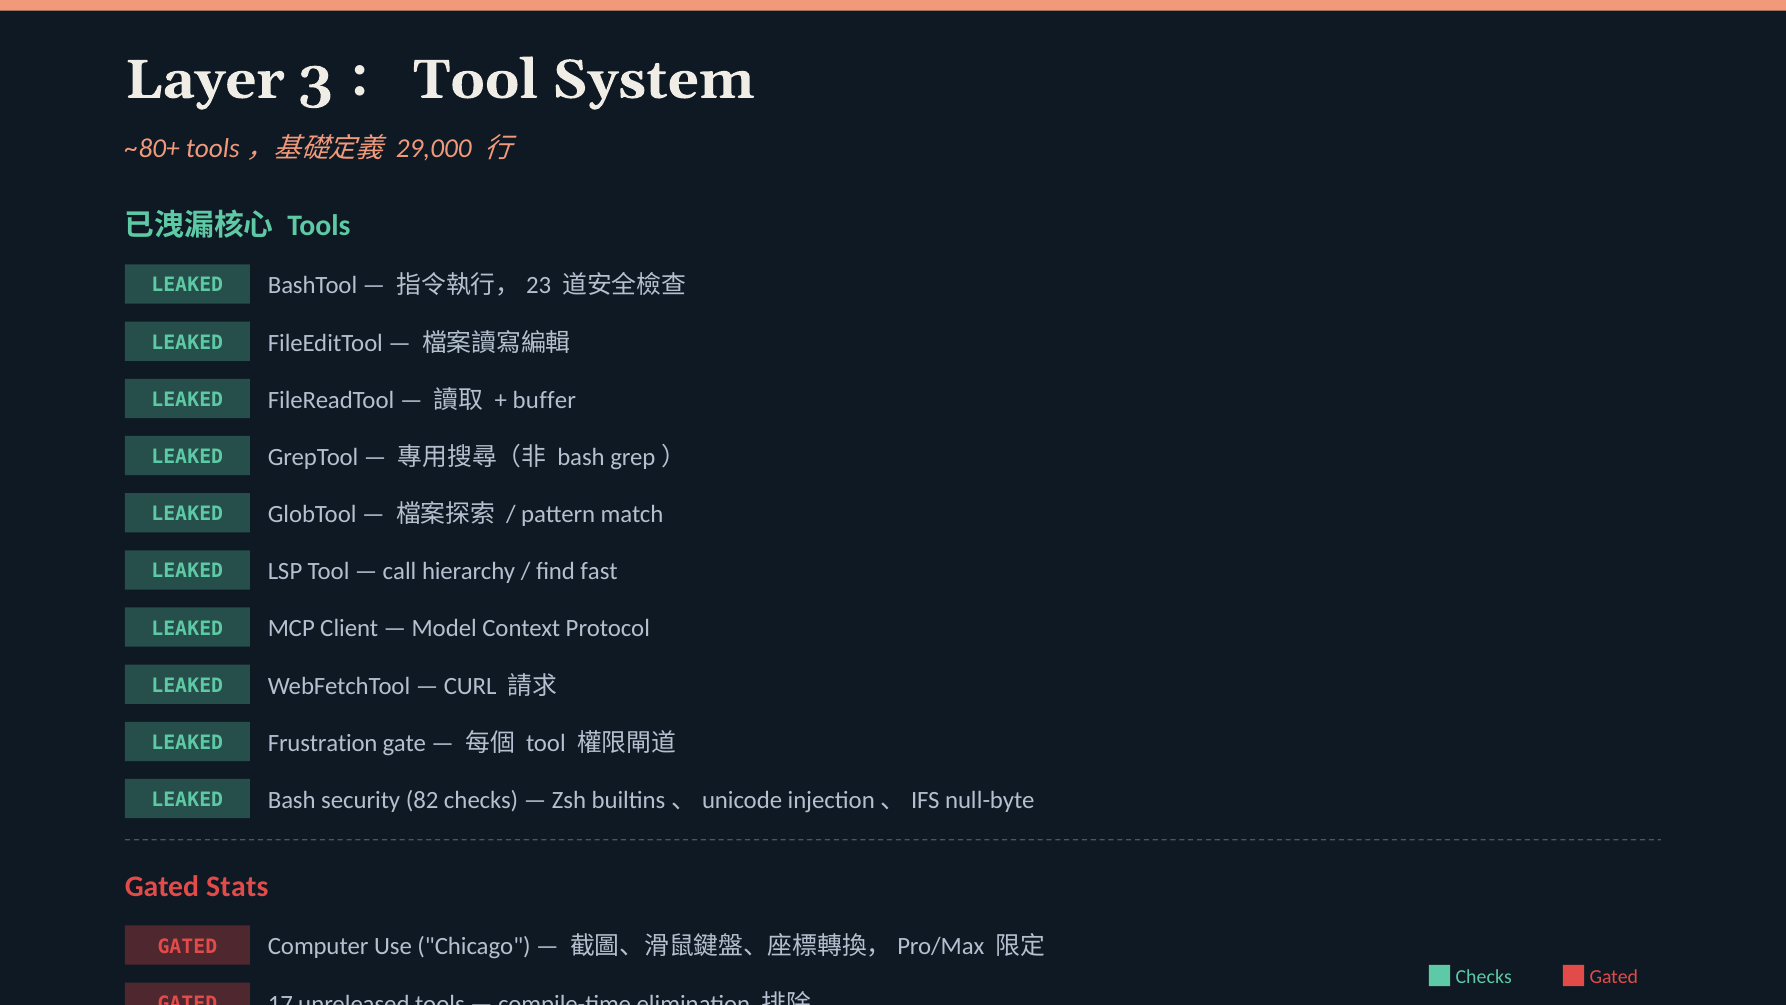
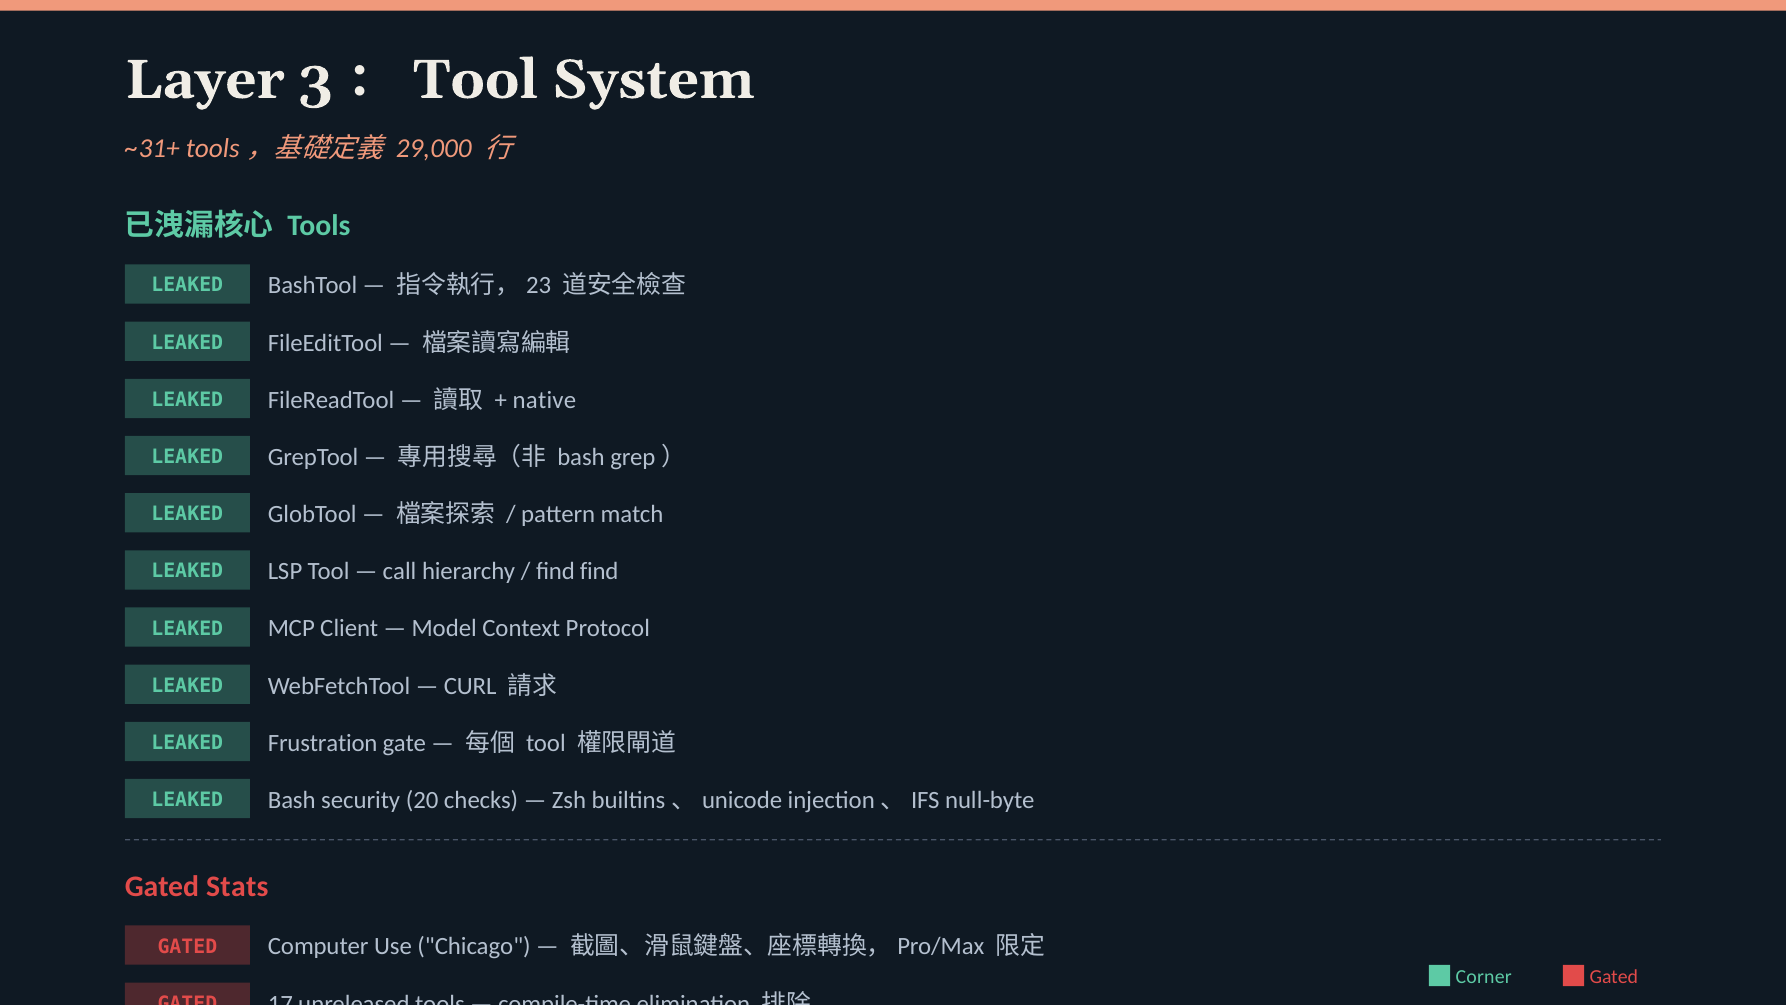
~80+: ~80+ -> ~31+
buffer: buffer -> native
find fast: fast -> find
82: 82 -> 20
Checks at (1484, 976): Checks -> Corner
